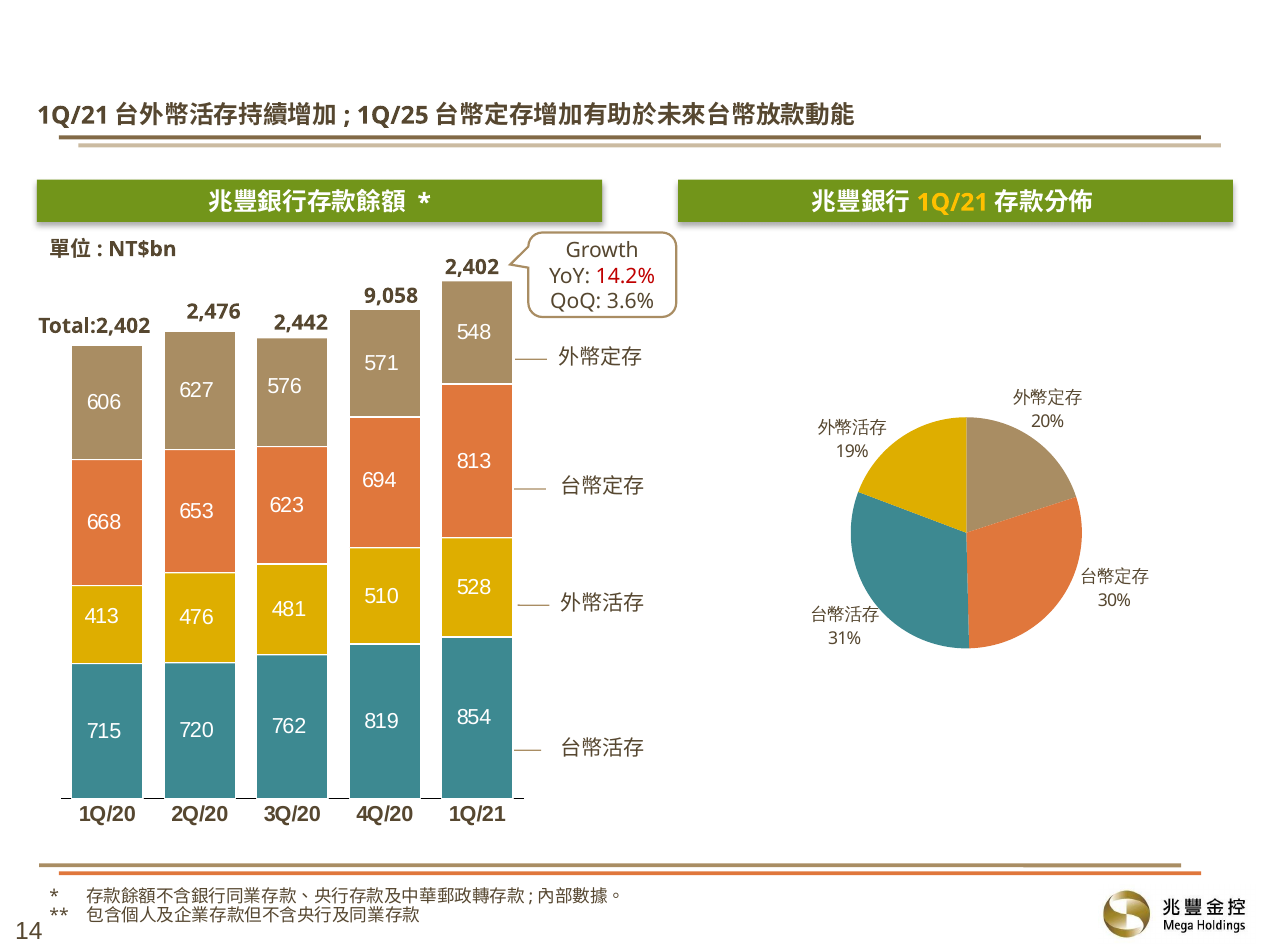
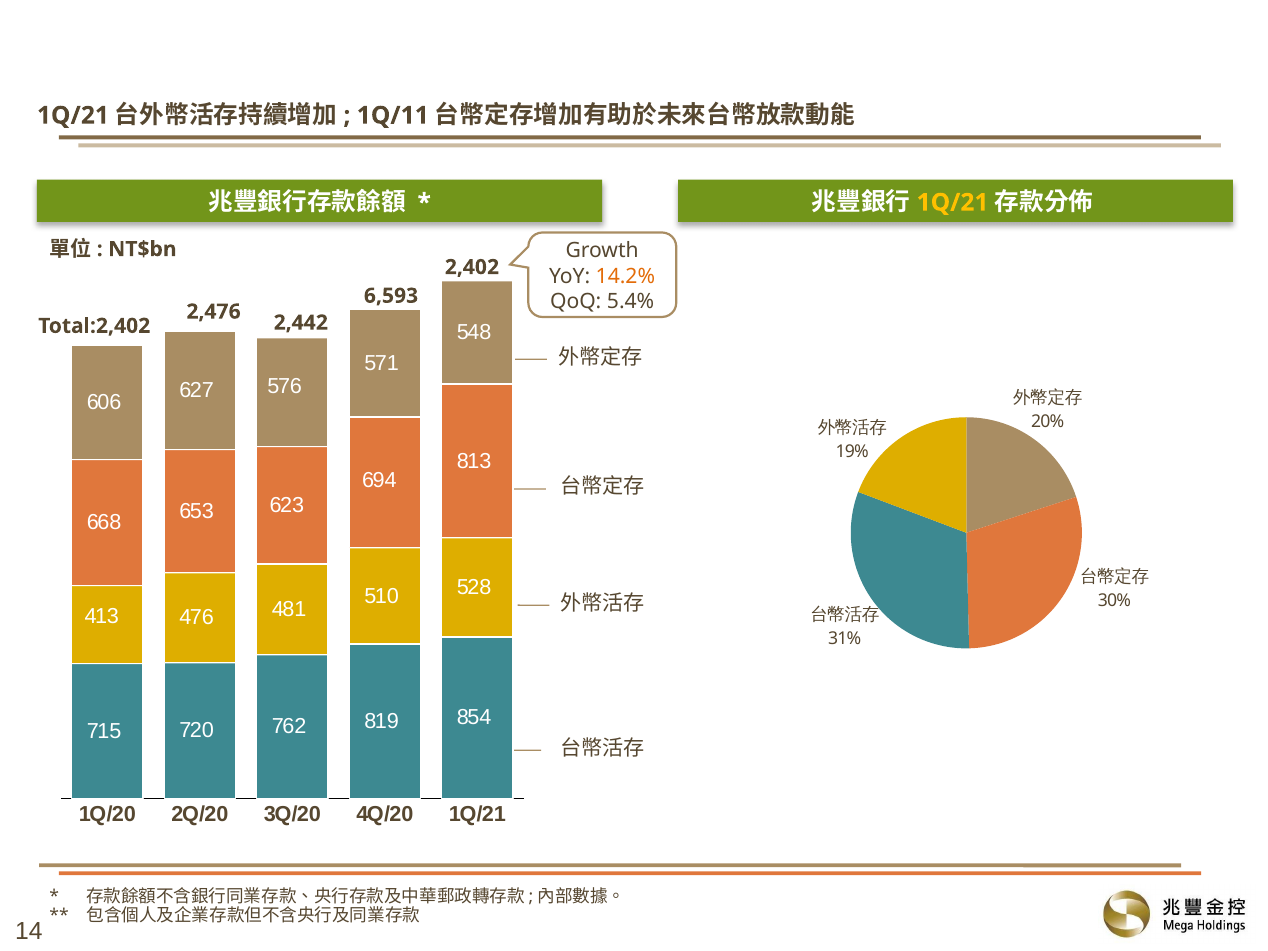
1Q/25: 1Q/25 -> 1Q/11
14.2% colour: red -> orange
9,058: 9,058 -> 6,593
3.6%: 3.6% -> 5.4%
